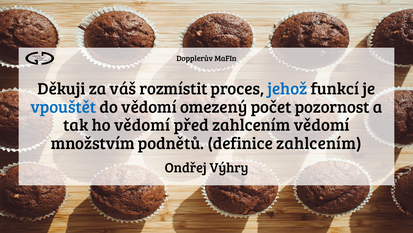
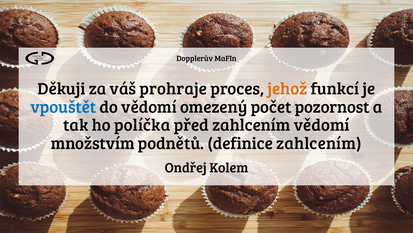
rozmístit: rozmístit -> prohraje
jehož colour: blue -> orange
ho vědomí: vědomí -> políčka
Výhry: Výhry -> Kolem
